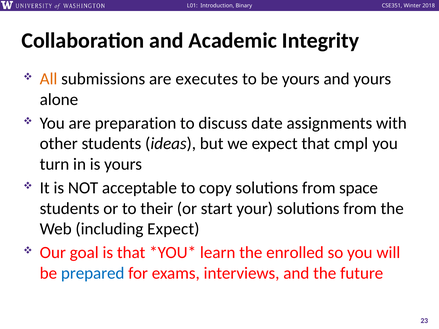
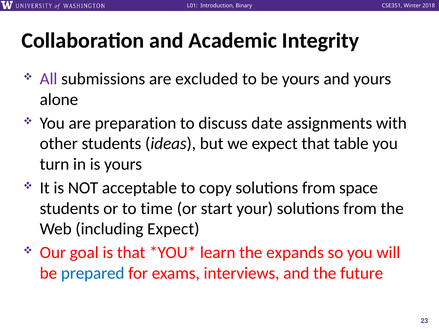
All colour: orange -> purple
executes: executes -> excluded
cmpl: cmpl -> table
their: their -> time
enrolled: enrolled -> expands
